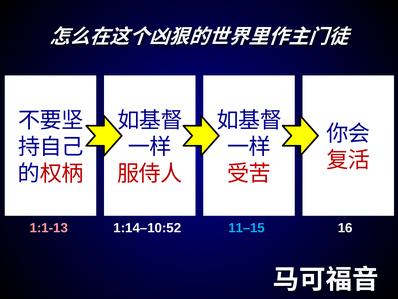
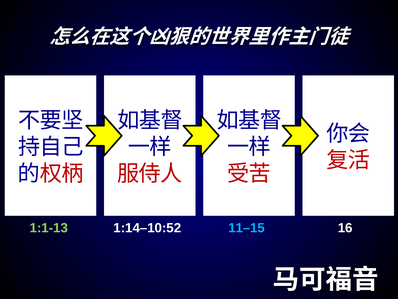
1:1-13 colour: pink -> light green
